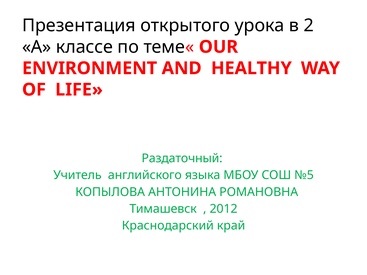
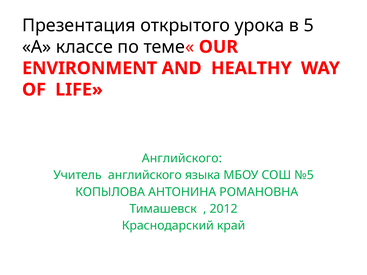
2: 2 -> 5
Раздаточный at (182, 158): Раздаточный -> Английского
